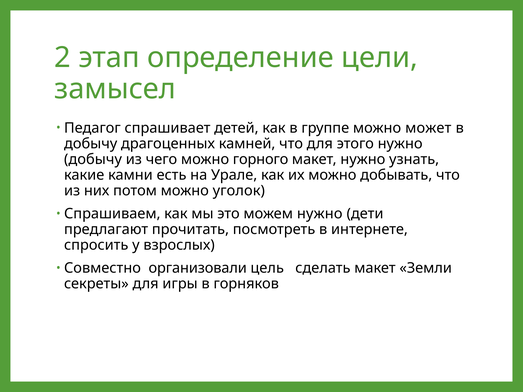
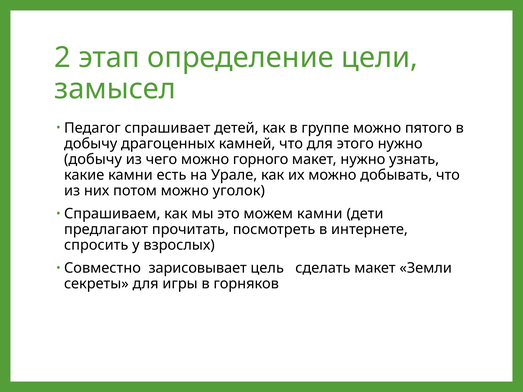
может: может -> пятого
можем нужно: нужно -> камни
организовали: организовали -> зарисовывает
